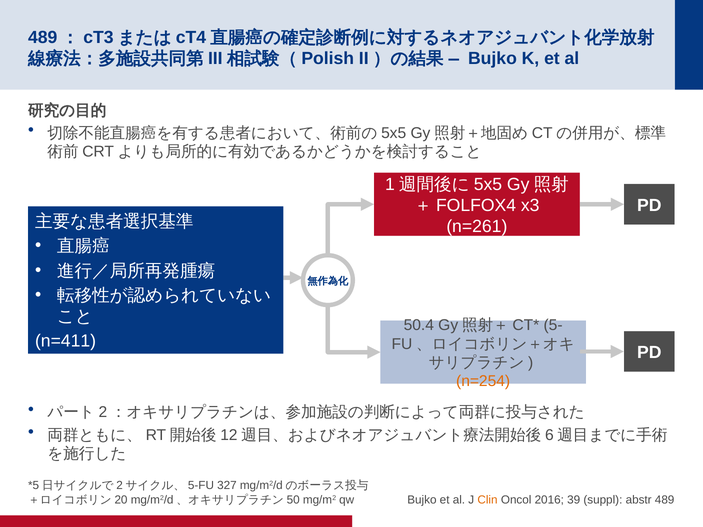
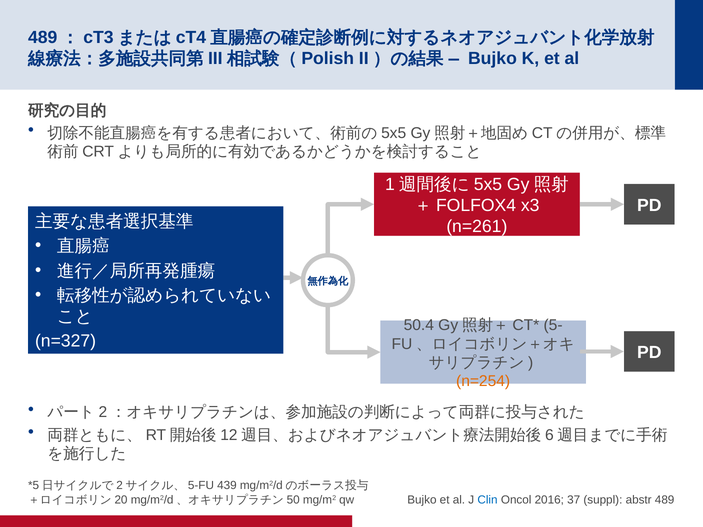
n=411: n=411 -> n=327
327: 327 -> 439
Clin colour: orange -> blue
39: 39 -> 37
